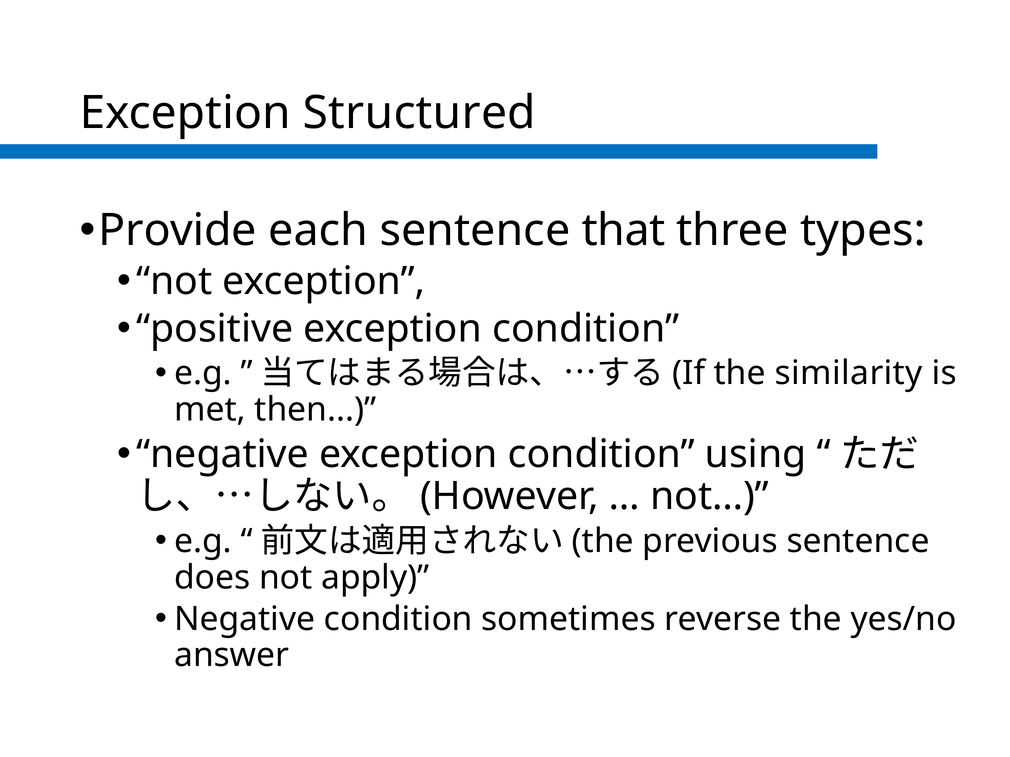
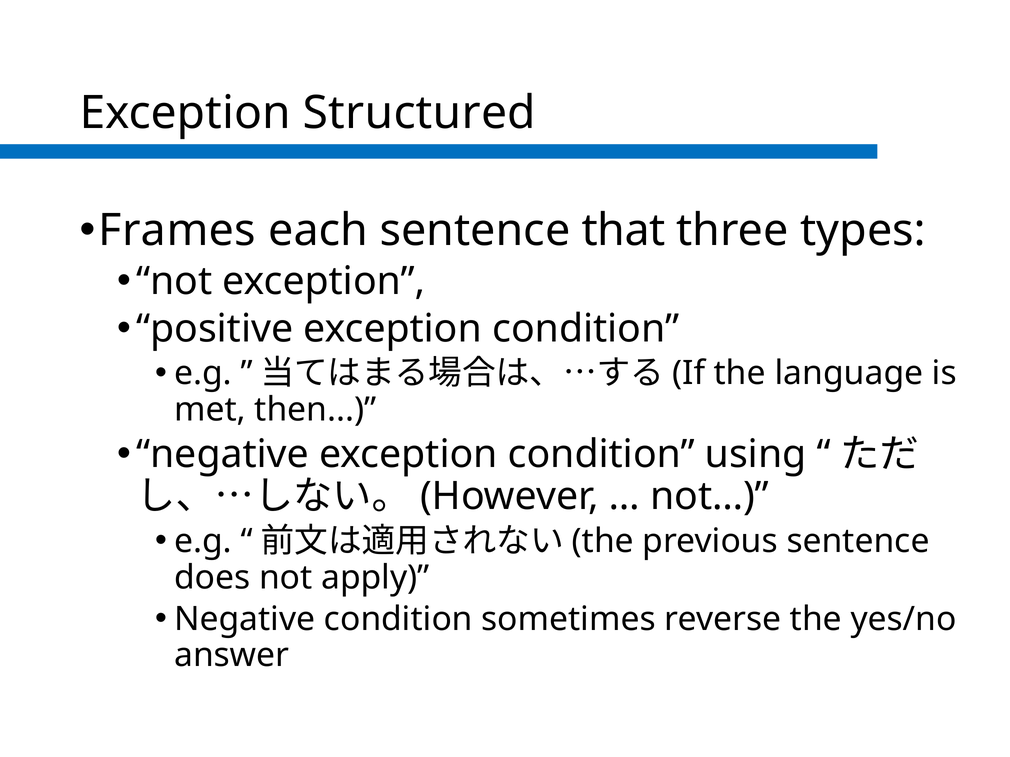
Provide: Provide -> Frames
similarity: similarity -> language
